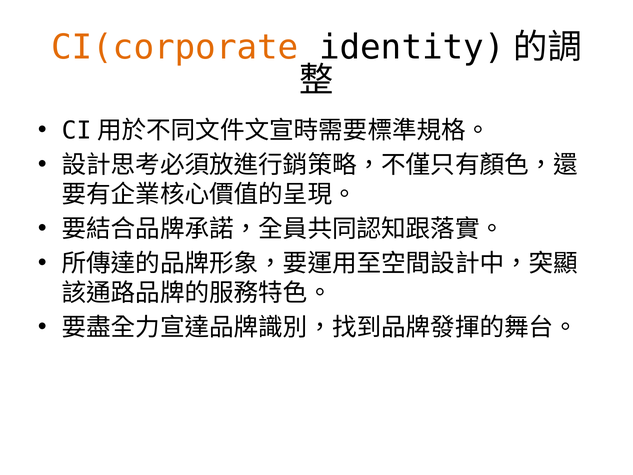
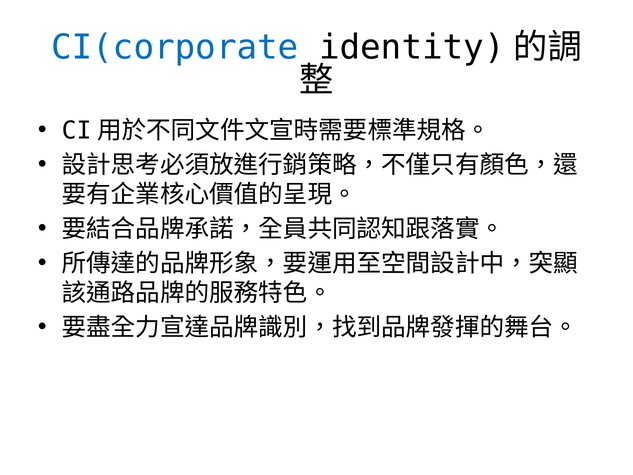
CI(corporate colour: orange -> blue
